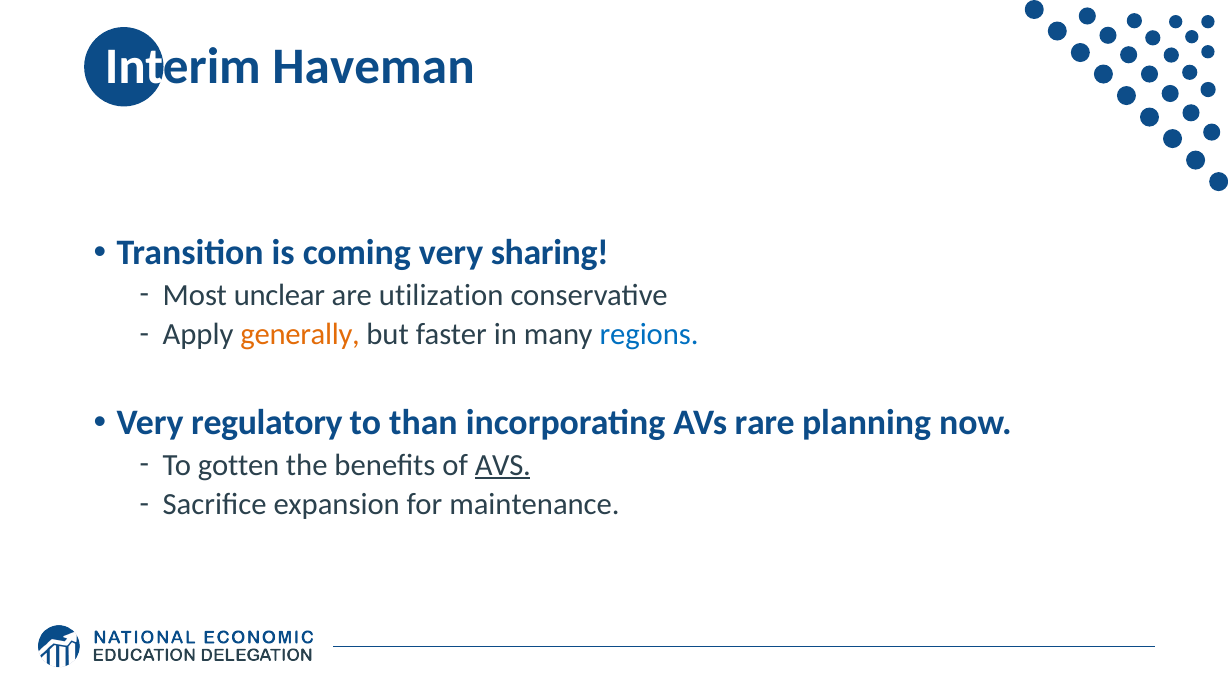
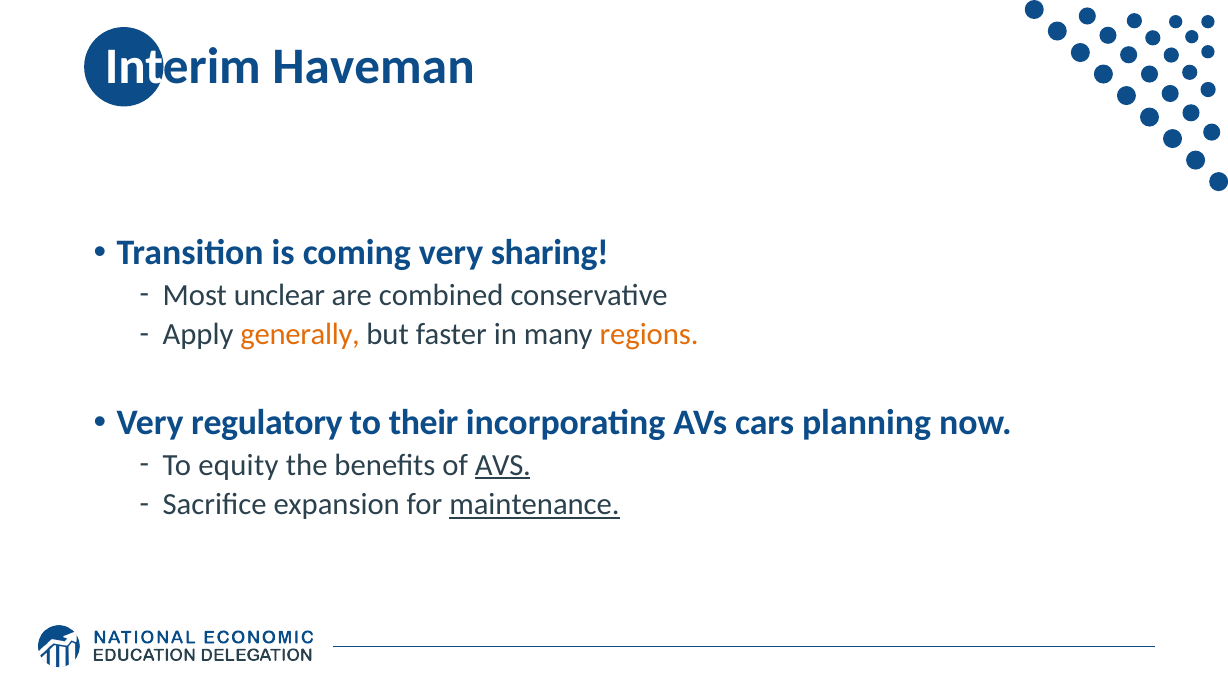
utilization: utilization -> combined
regions colour: blue -> orange
than: than -> their
rare: rare -> cars
gotten: gotten -> equity
maintenance underline: none -> present
